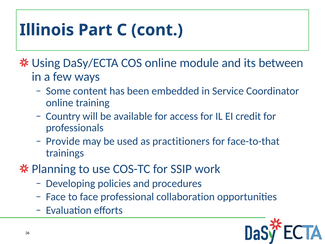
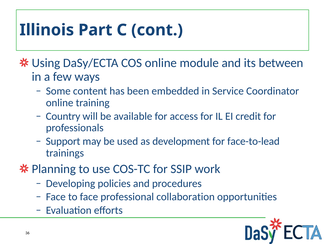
Provide: Provide -> Support
practitioners: practitioners -> development
face-to-that: face-to-that -> face-to-lead
